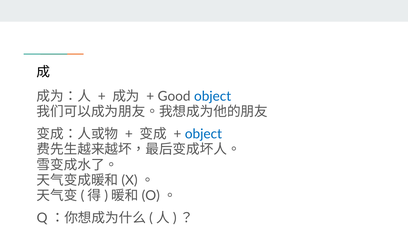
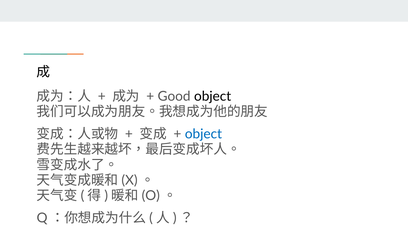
object at (213, 96) colour: blue -> black
